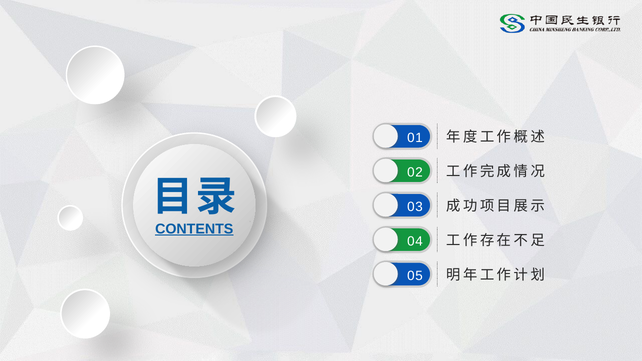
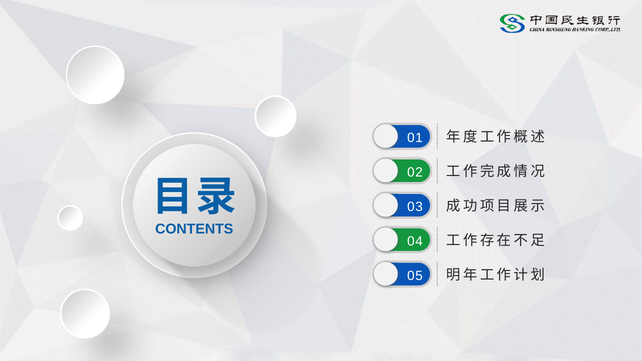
CONTENTS underline: present -> none
